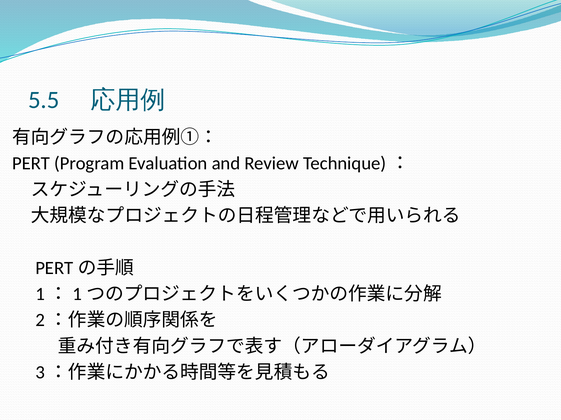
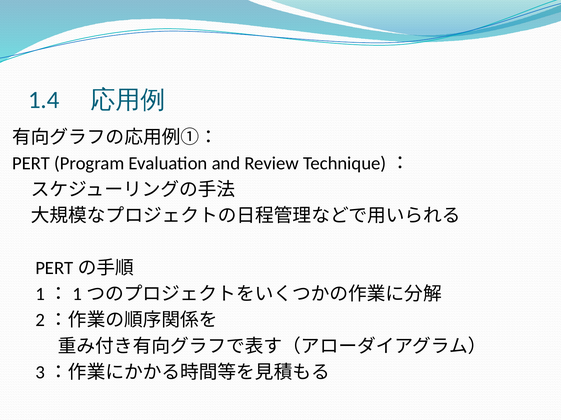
5.5: 5.5 -> 1.4
